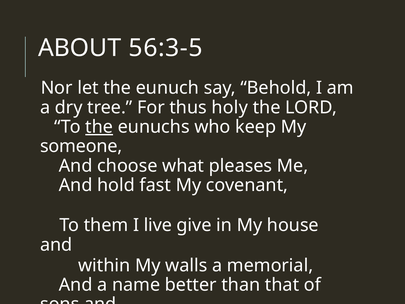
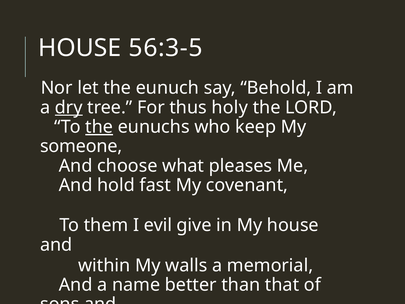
ABOUT at (80, 48): ABOUT -> HOUSE
dry underline: none -> present
live: live -> evil
